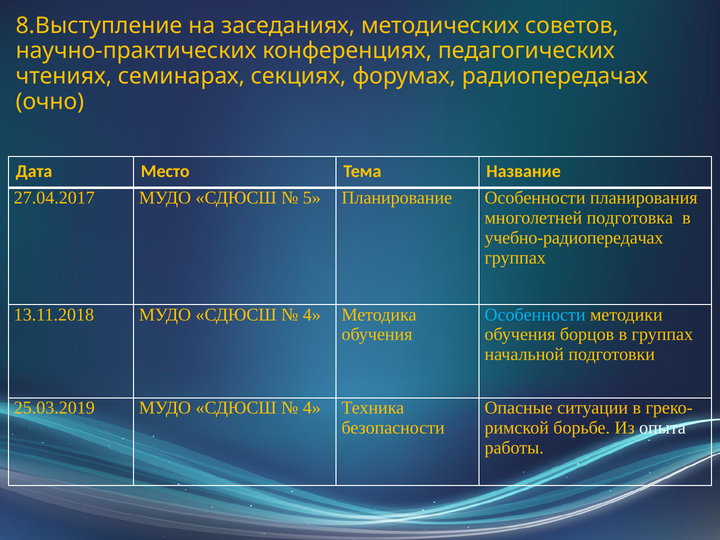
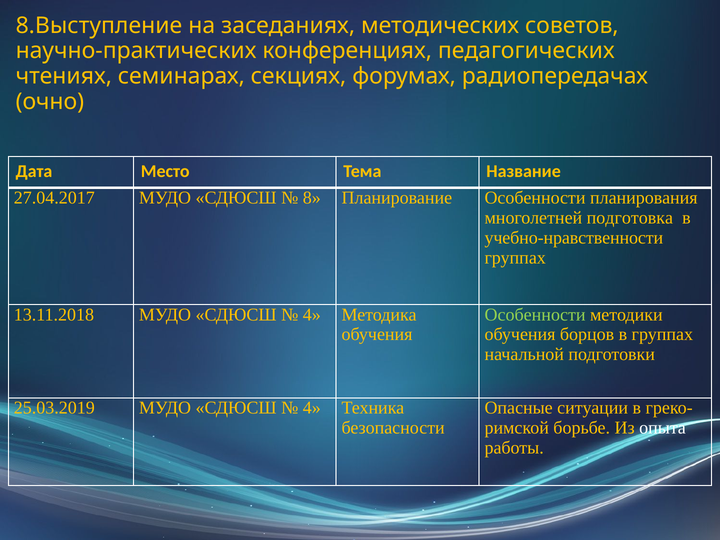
5: 5 -> 8
учебно-радиопередачах: учебно-радиопередачах -> учебно-нравственности
Особенности at (535, 315) colour: light blue -> light green
